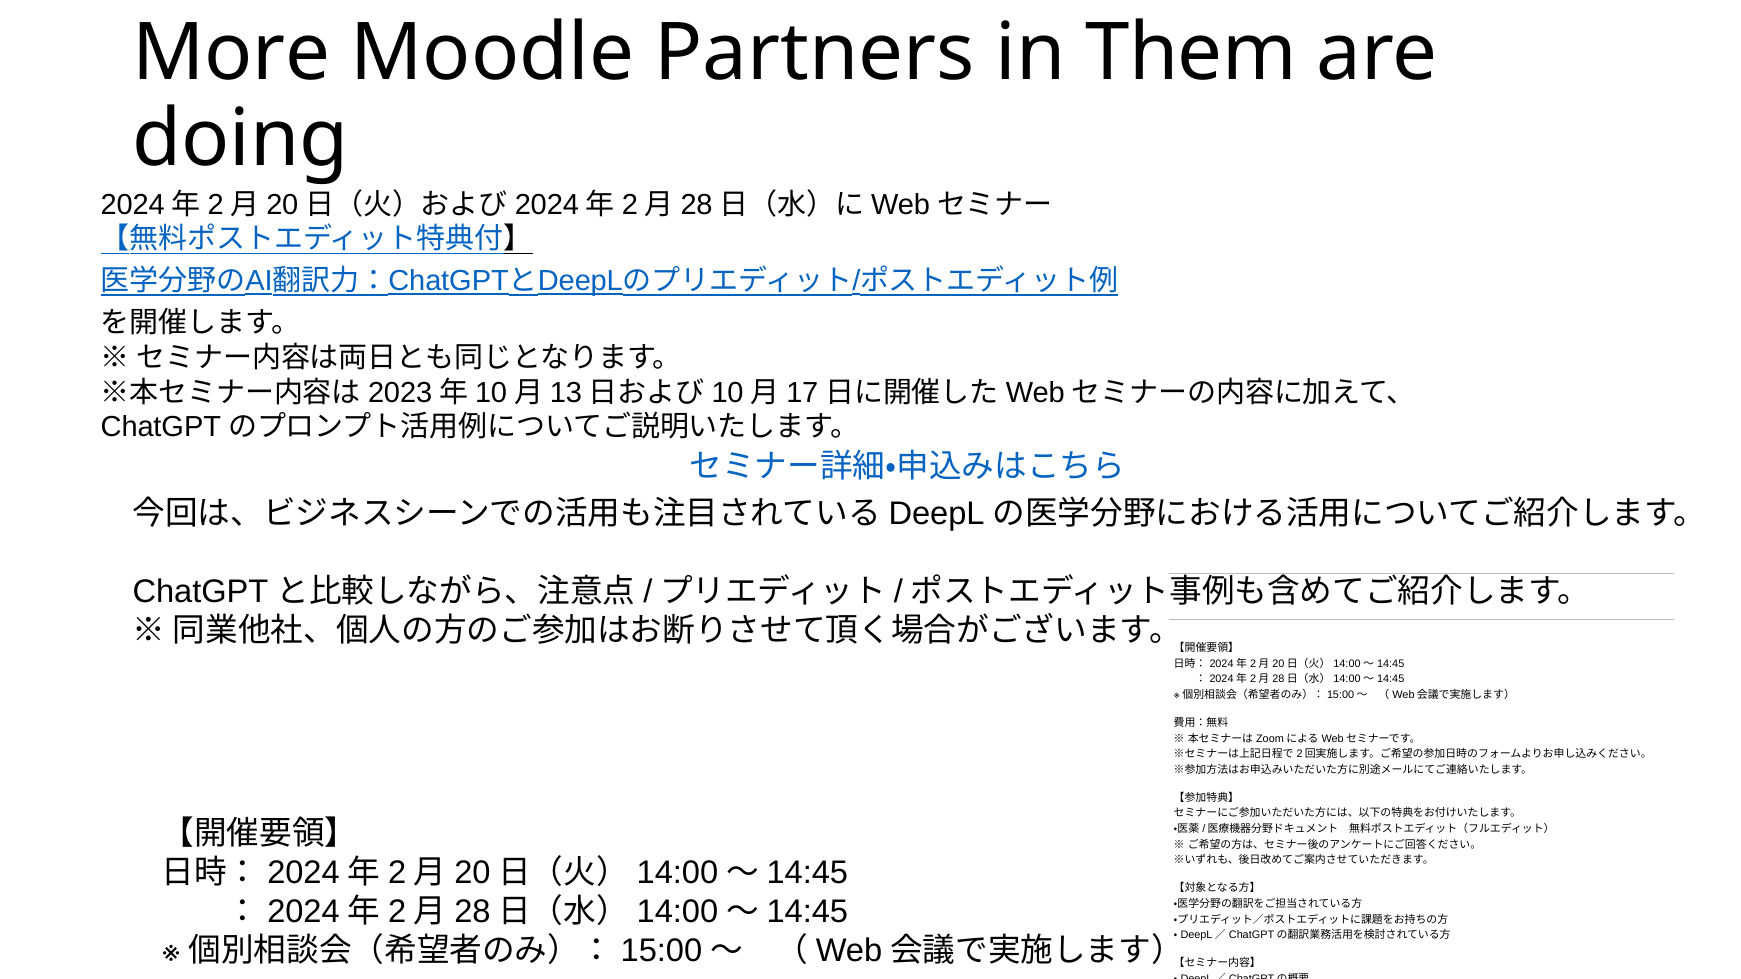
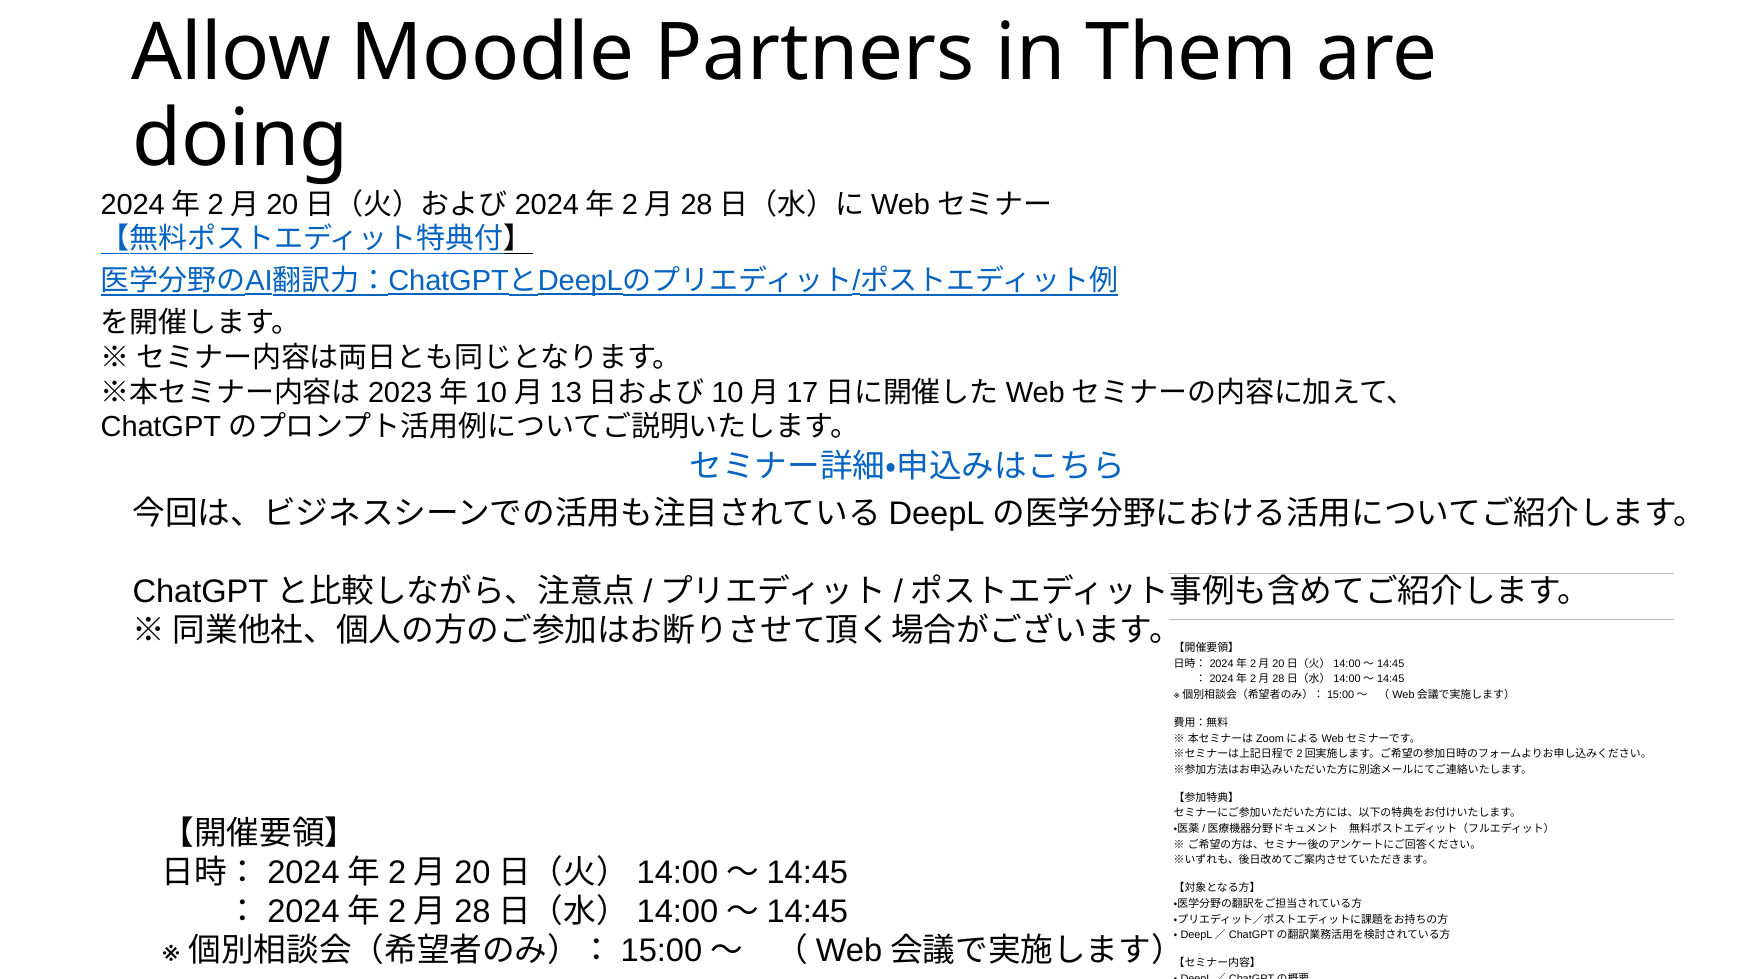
More: More -> Allow
